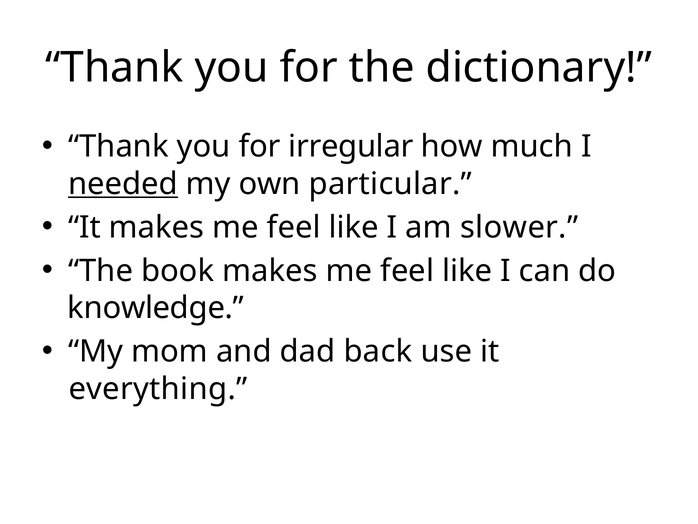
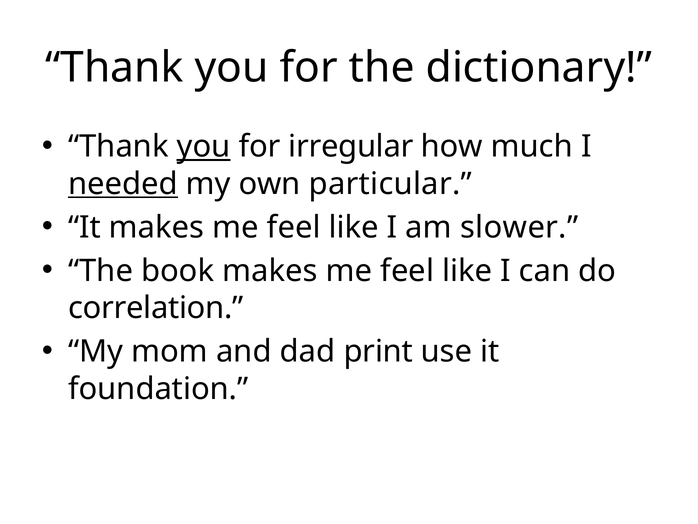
you at (204, 146) underline: none -> present
knowledge: knowledge -> correlation
back: back -> print
everything: everything -> foundation
